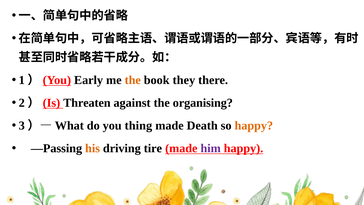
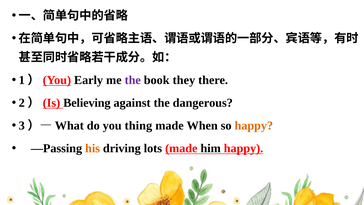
the at (133, 80) colour: orange -> purple
Threaten: Threaten -> Believing
organising: organising -> dangerous
Death: Death -> When
tire: tire -> lots
him colour: purple -> black
